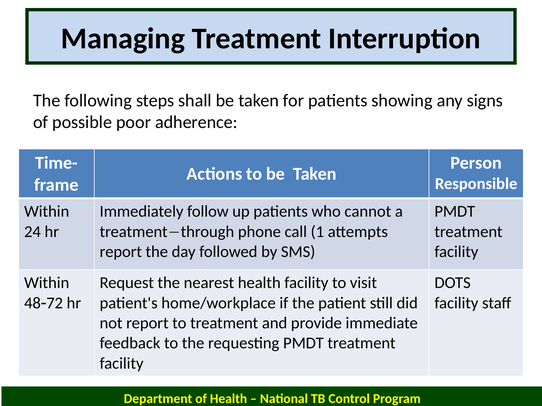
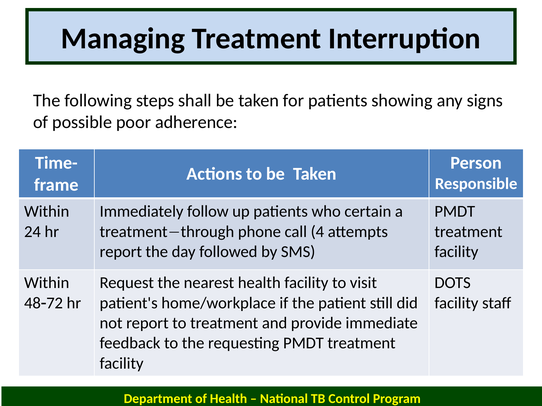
cannot: cannot -> certain
1: 1 -> 4
